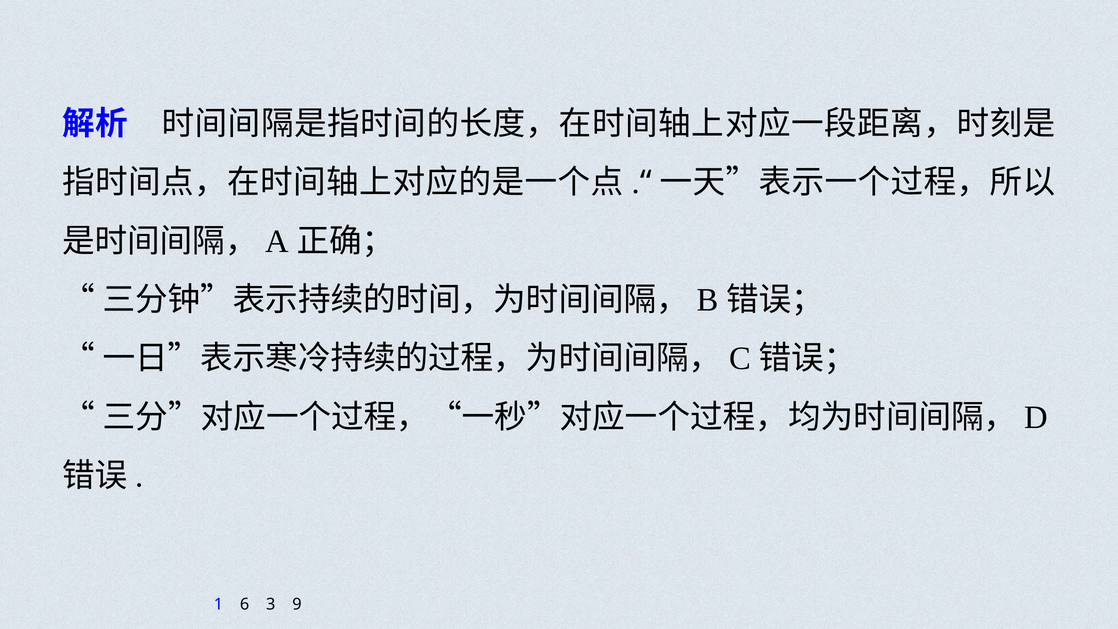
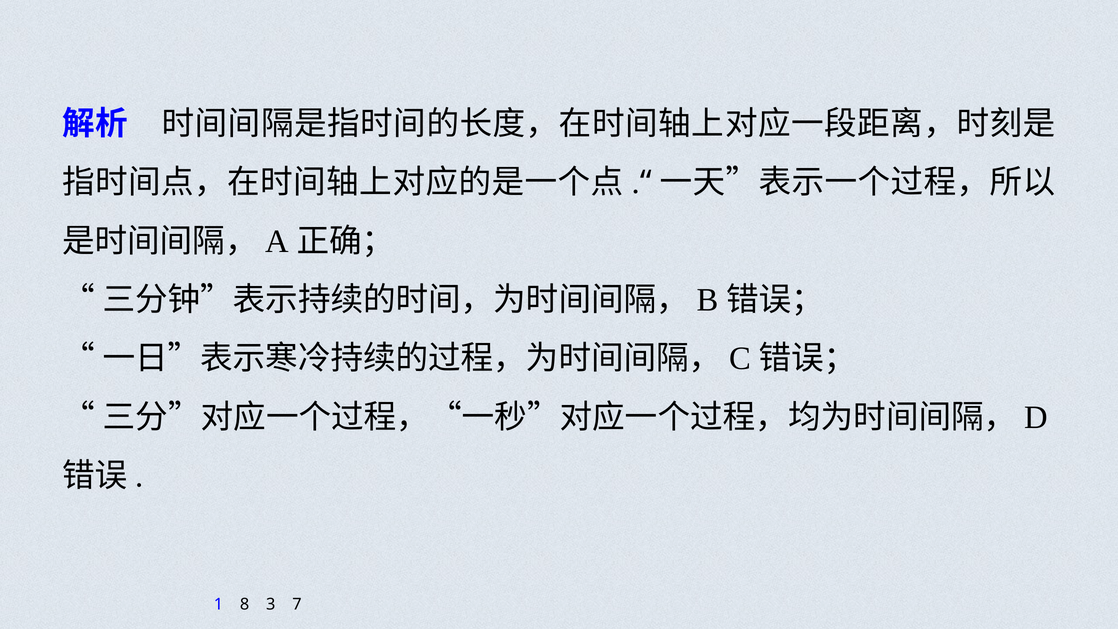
6: 6 -> 8
9: 9 -> 7
